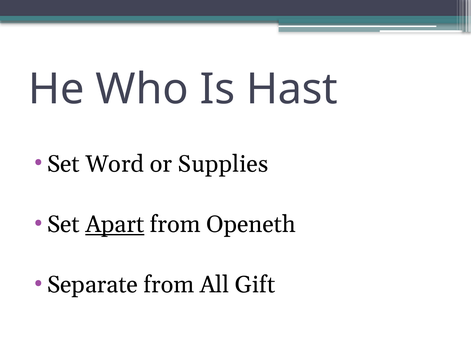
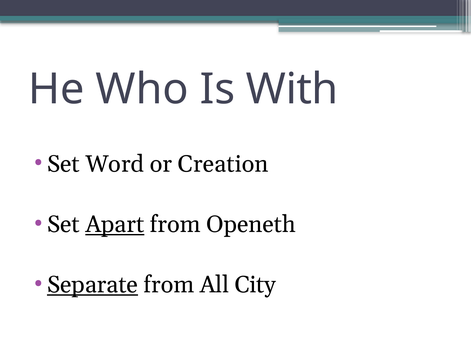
Hast: Hast -> With
Supplies: Supplies -> Creation
Separate underline: none -> present
Gift: Gift -> City
